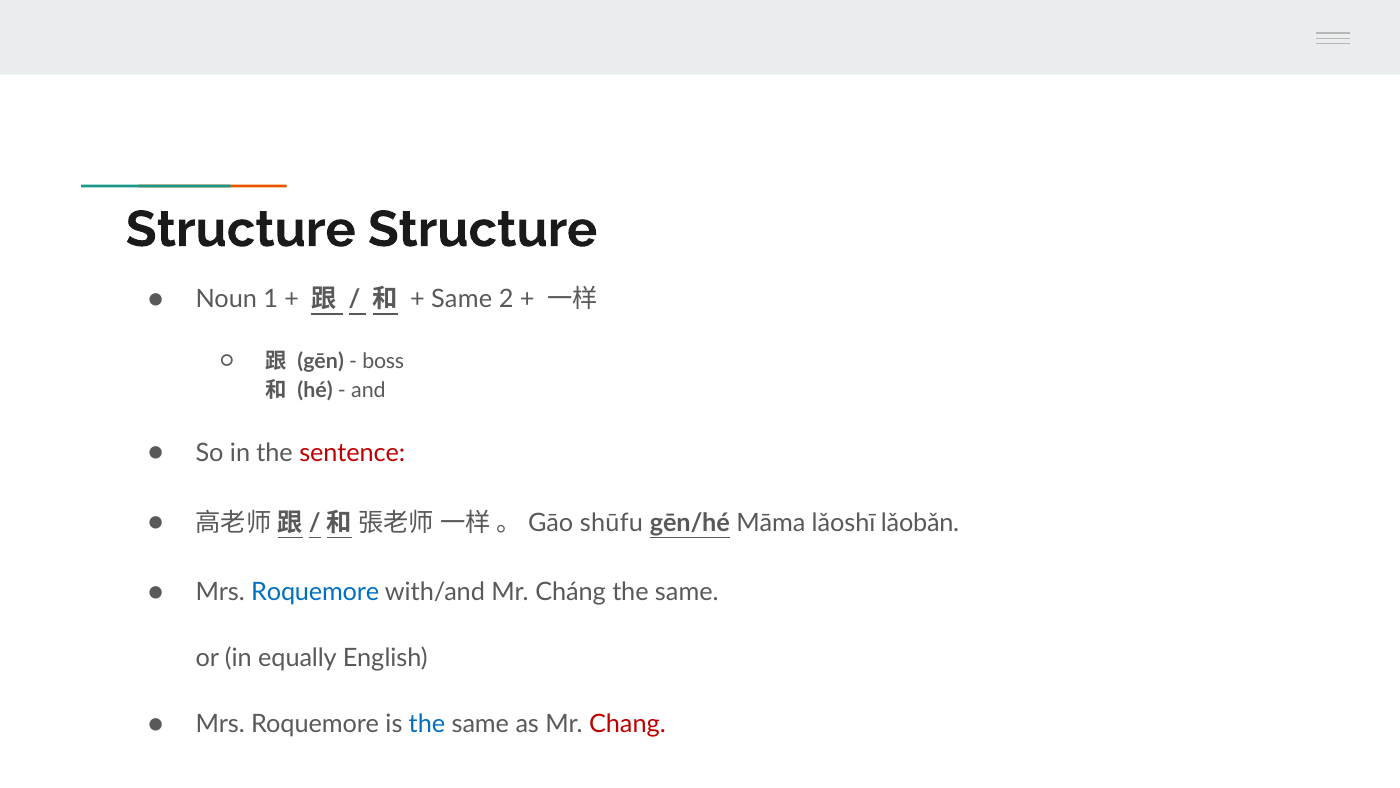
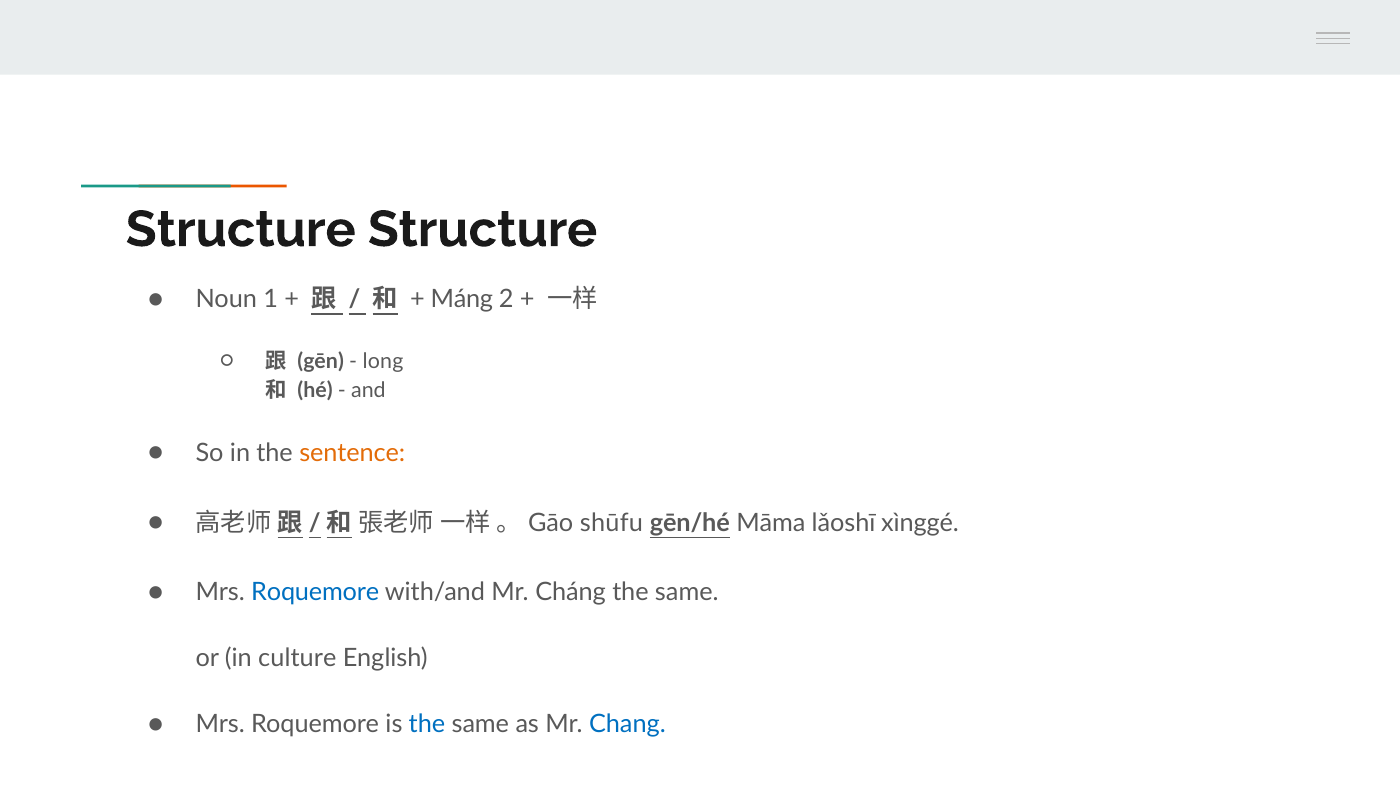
Same at (462, 299): Same -> Máng
boss: boss -> long
sentence colour: red -> orange
lǎobǎn: lǎobǎn -> xìnggé
equally: equally -> culture
Chang colour: red -> blue
